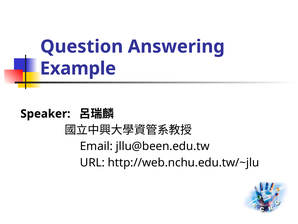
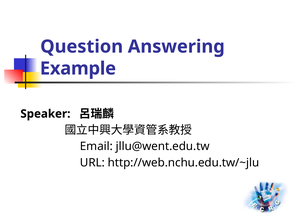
jllu@been.edu.tw: jllu@been.edu.tw -> jllu@went.edu.tw
